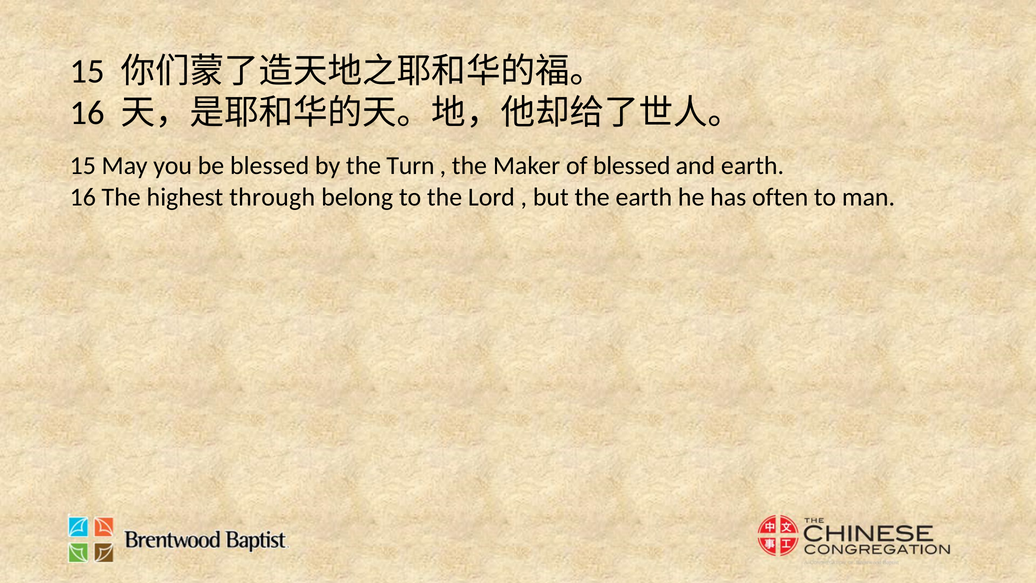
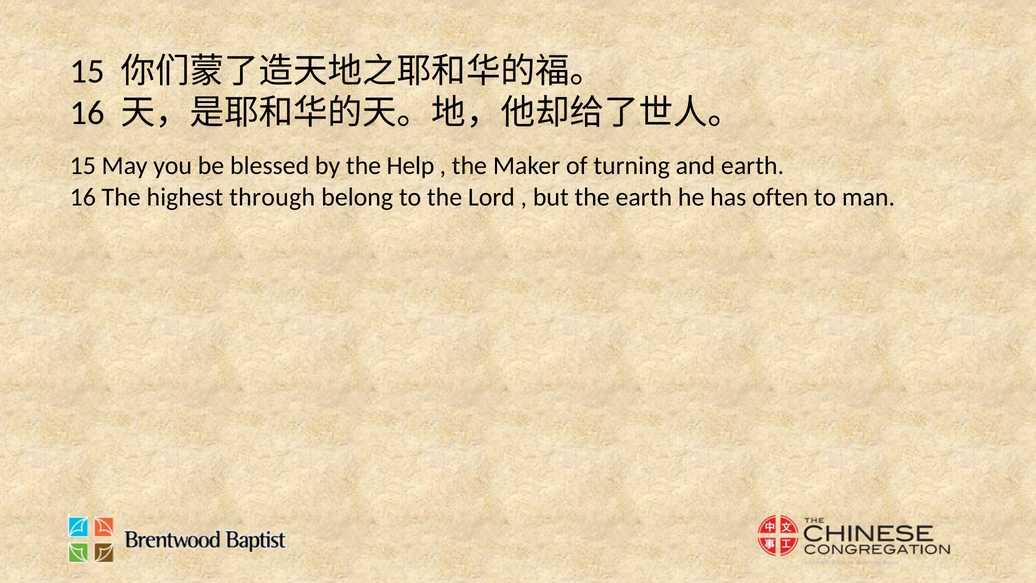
Turn: Turn -> Help
of blessed: blessed -> turning
